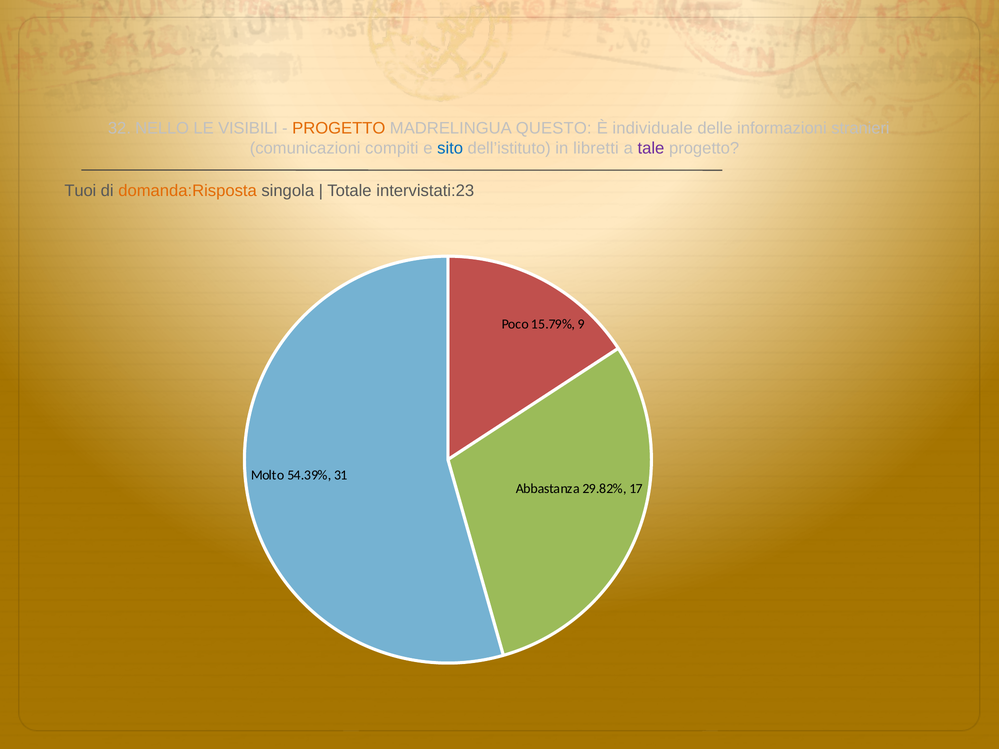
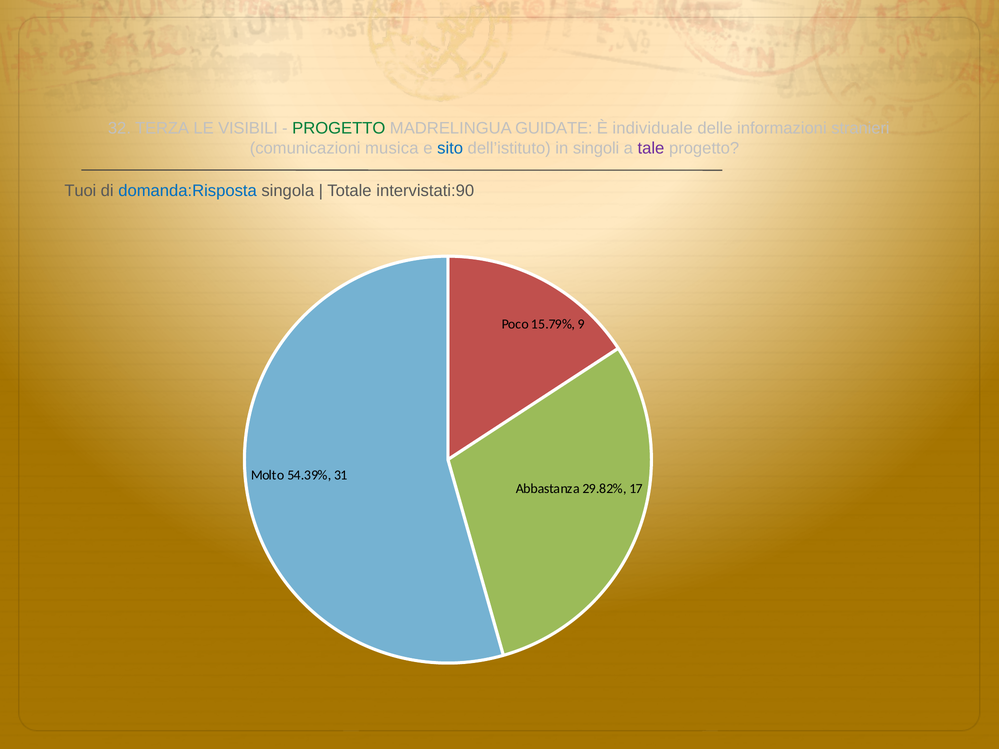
NELLO: NELLO -> TERZA
PROGETTO at (339, 129) colour: orange -> green
QUESTO: QUESTO -> GUIDATE
compiti: compiti -> musica
libretti: libretti -> singoli
domanda:Risposta colour: orange -> blue
intervistati:23: intervistati:23 -> intervistati:90
